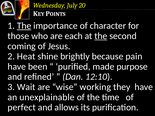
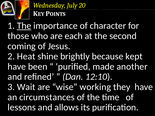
the at (101, 36) underline: present -> none
pain: pain -> kept
purpose: purpose -> another
unexplainable: unexplainable -> circumstances
perfect: perfect -> lessons
